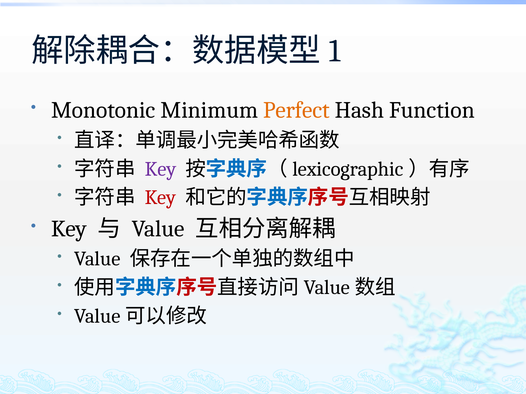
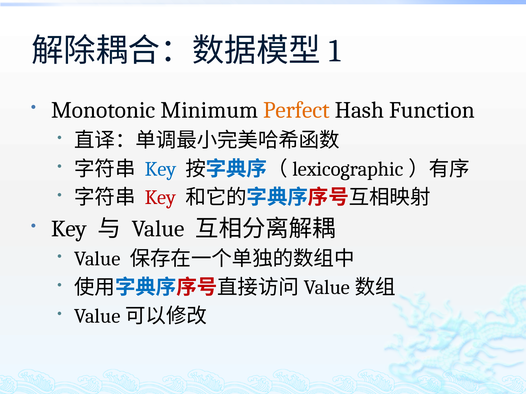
Key at (161, 169) colour: purple -> blue
